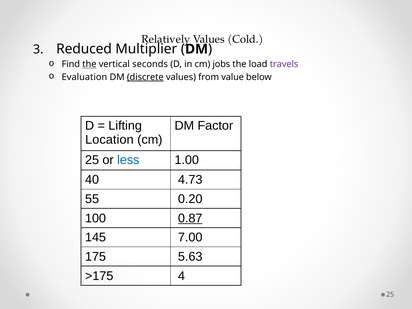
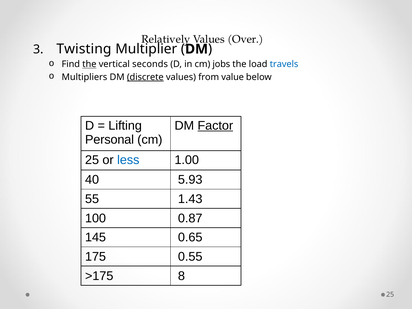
Cold: Cold -> Over
Reduced: Reduced -> Twisting
travels colour: purple -> blue
Evaluation: Evaluation -> Multipliers
Factor underline: none -> present
Location: Location -> Personal
4.73: 4.73 -> 5.93
0.20: 0.20 -> 1.43
0.87 underline: present -> none
7.00: 7.00 -> 0.65
5.63: 5.63 -> 0.55
4: 4 -> 8
